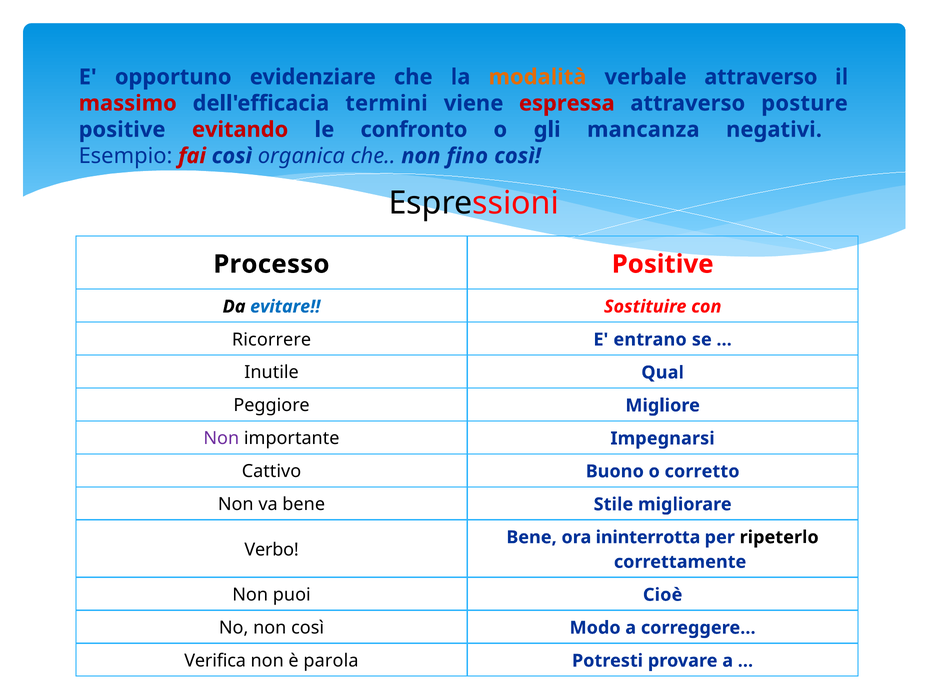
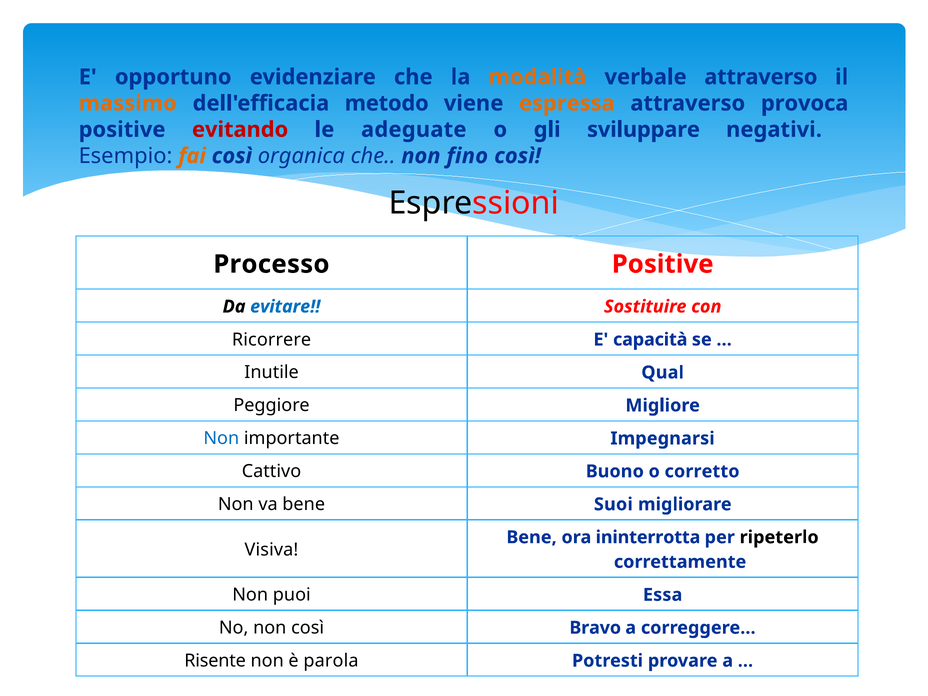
massimo colour: red -> orange
termini: termini -> metodo
espressa colour: red -> orange
posture: posture -> provoca
confronto: confronto -> adeguate
mancanza: mancanza -> sviluppare
fai colour: red -> orange
entrano: entrano -> capacità
Non at (221, 438) colour: purple -> blue
Stile: Stile -> Suoi
Verbo: Verbo -> Visiva
Cioè: Cioè -> Essa
Modo: Modo -> Bravo
Verifica: Verifica -> Risente
